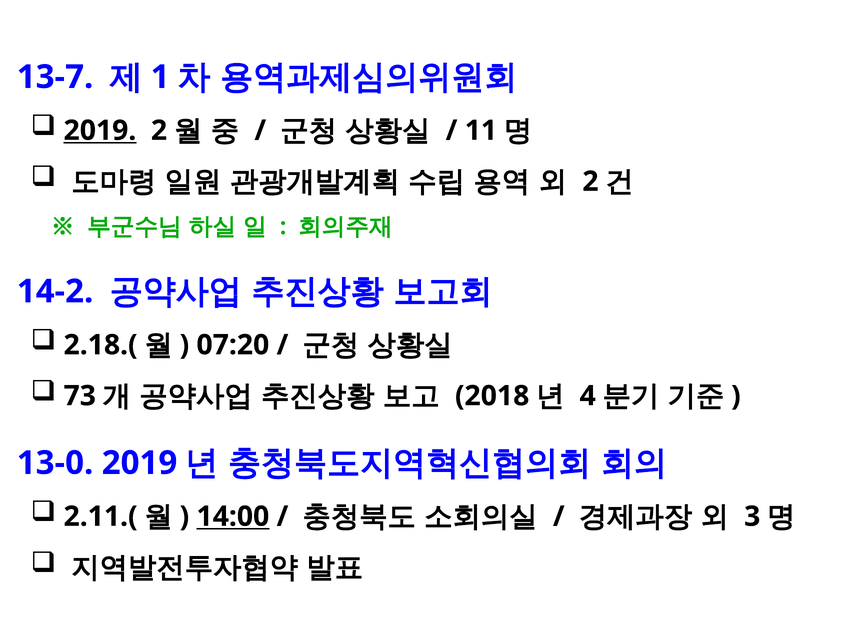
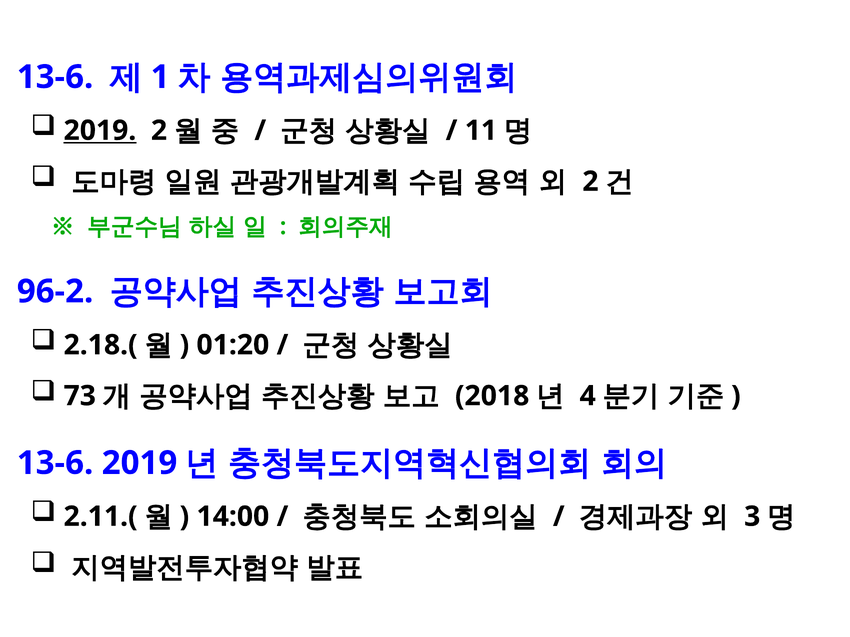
13-7 at (55, 77): 13-7 -> 13-6
14-2: 14-2 -> 96-2
07:20: 07:20 -> 01:20
13-0 at (55, 463): 13-0 -> 13-6
14:00 underline: present -> none
